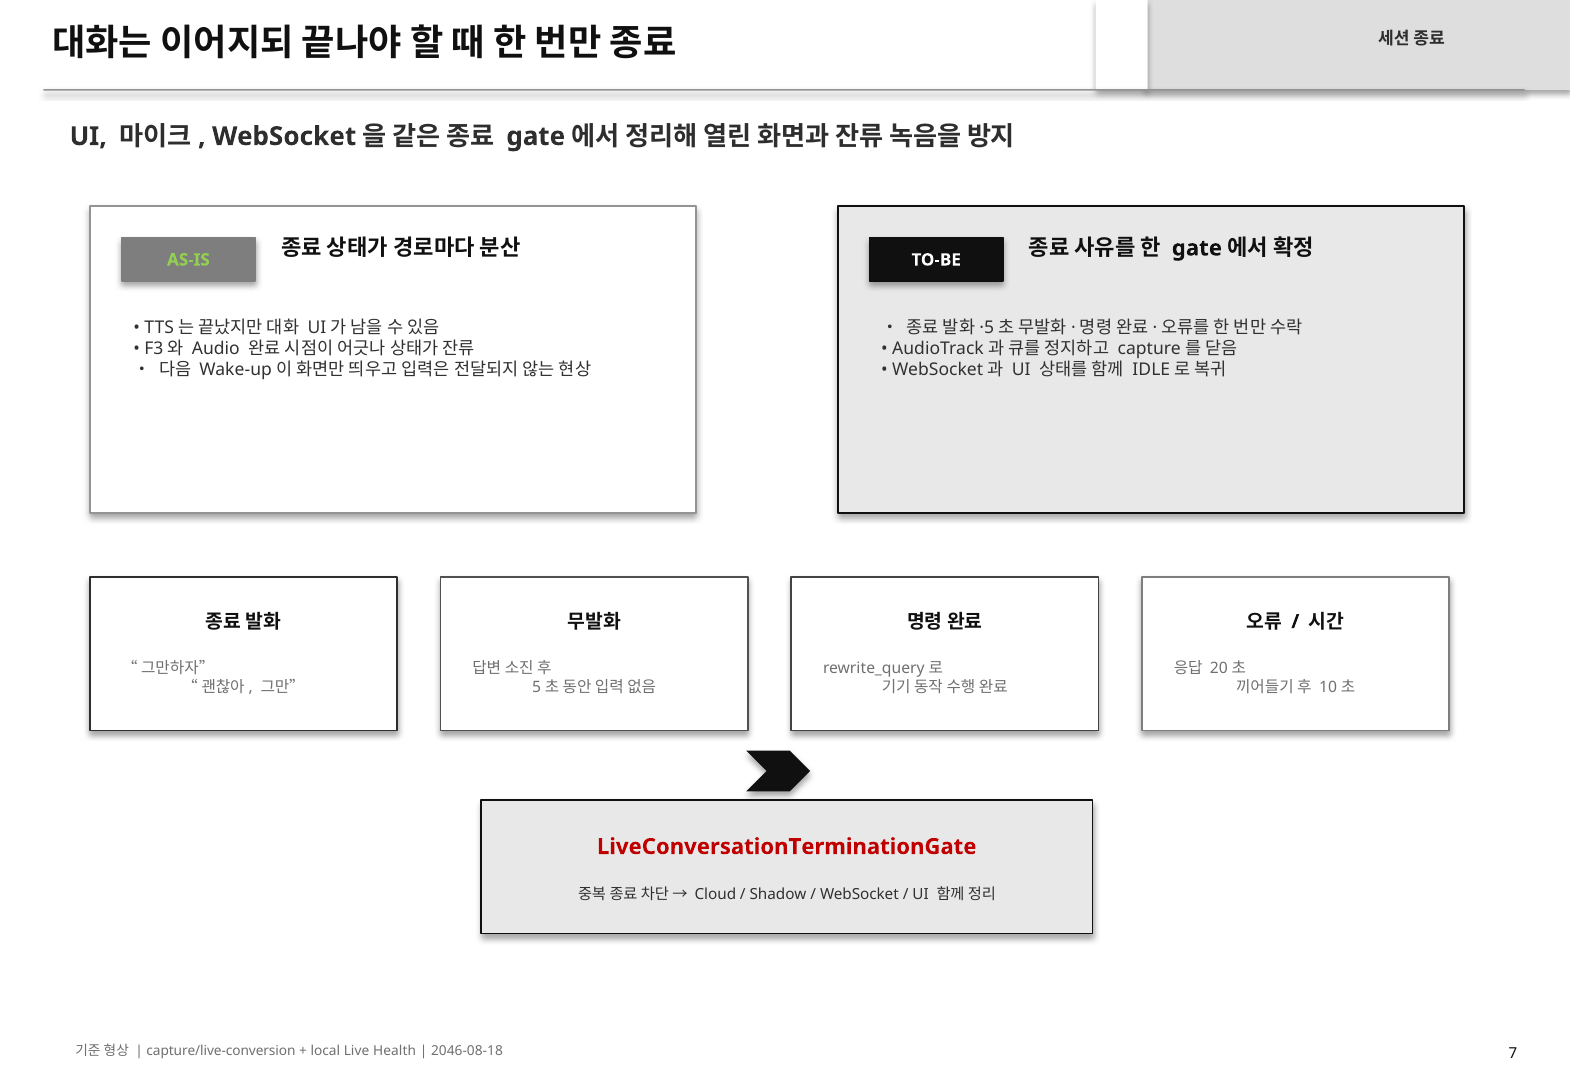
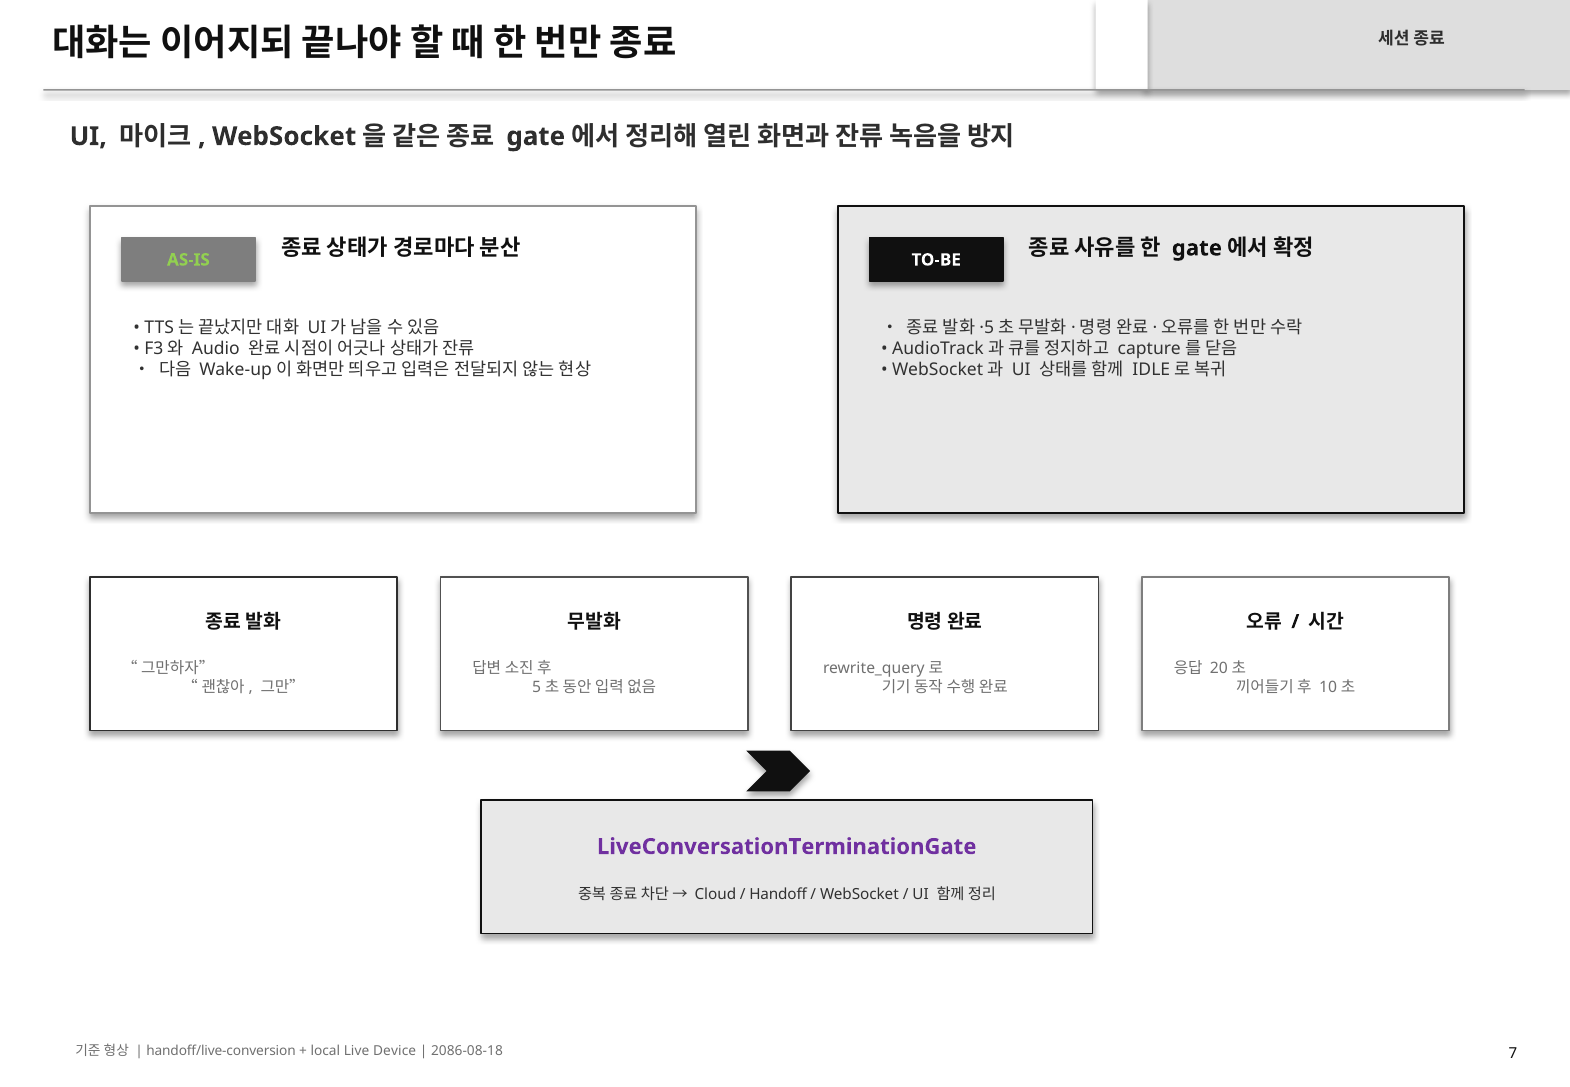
LiveConversationTerminationGate colour: red -> purple
Shadow: Shadow -> Handoff
capture/live-conversion: capture/live-conversion -> handoff/live-conversion
Health: Health -> Device
2046-08-18: 2046-08-18 -> 2086-08-18
